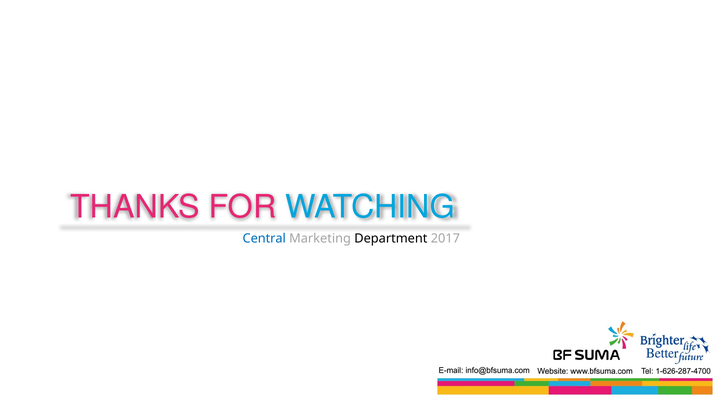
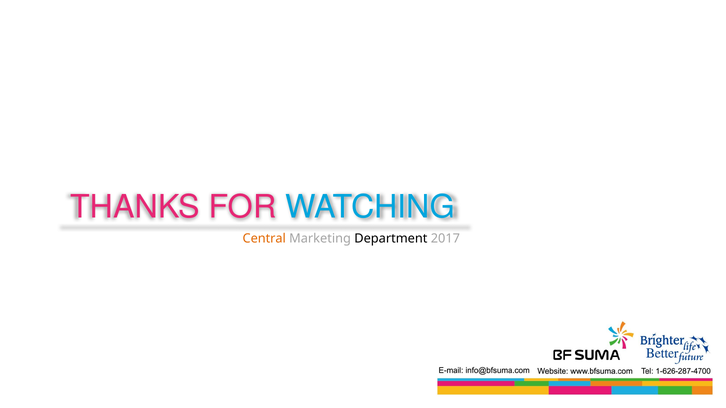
Central colour: blue -> orange
